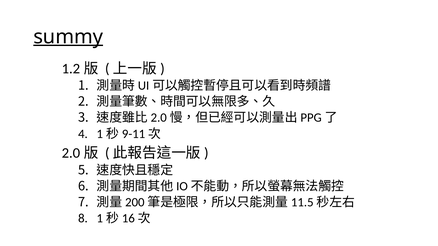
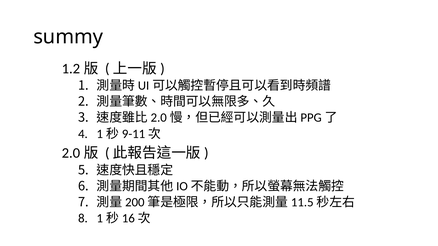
summy underline: present -> none
